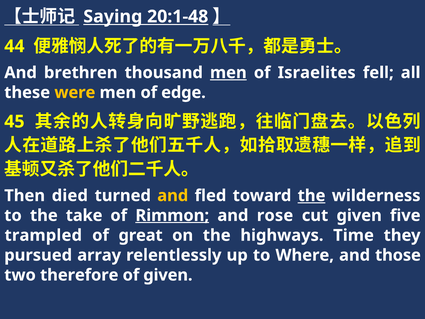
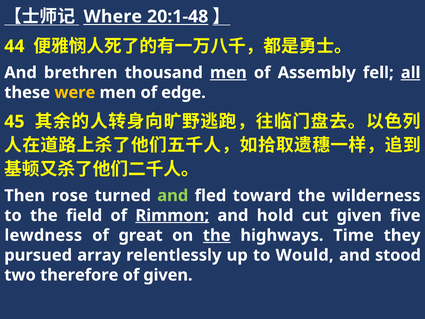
Saying: Saying -> Where
Israelites: Israelites -> Assembly
all underline: none -> present
died: died -> rose
and at (173, 195) colour: yellow -> light green
the at (312, 195) underline: present -> none
take: take -> field
rose: rose -> hold
trampled: trampled -> lewdness
the at (217, 235) underline: none -> present
Where: Where -> Would
those: those -> stood
